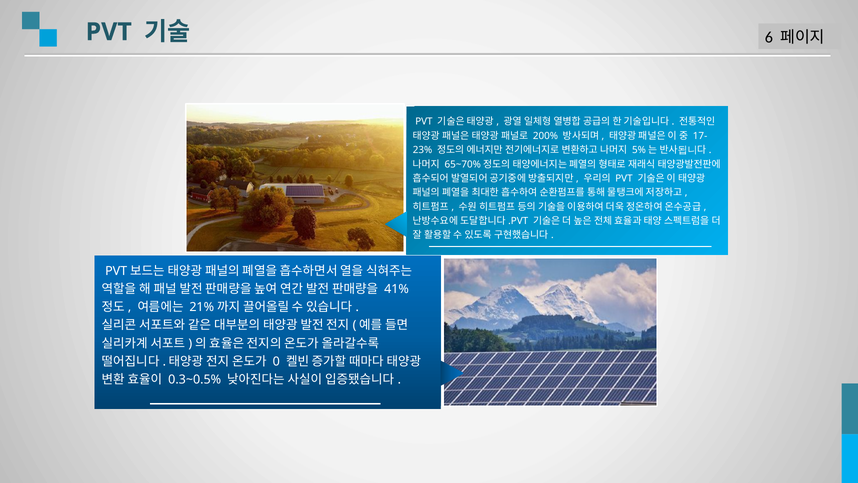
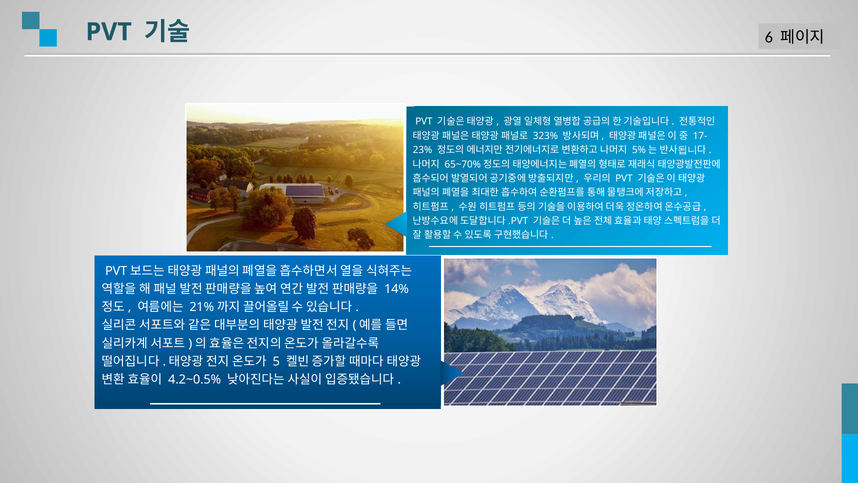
200%: 200% -> 323%
41%: 41% -> 14%
0: 0 -> 5
0.3~0.5%: 0.3~0.5% -> 4.2~0.5%
